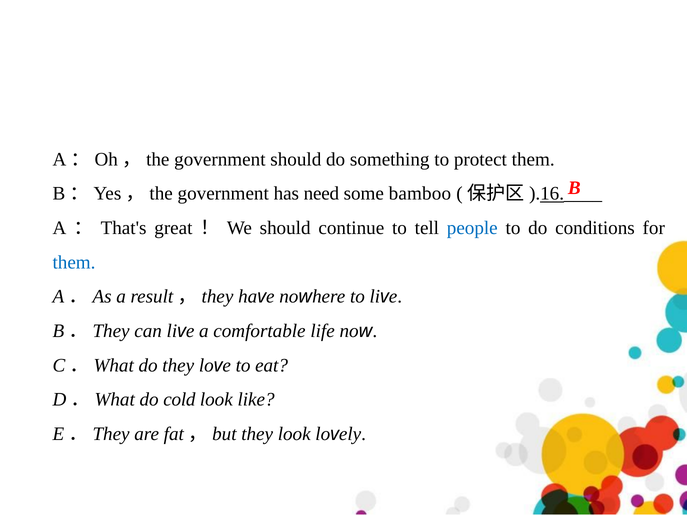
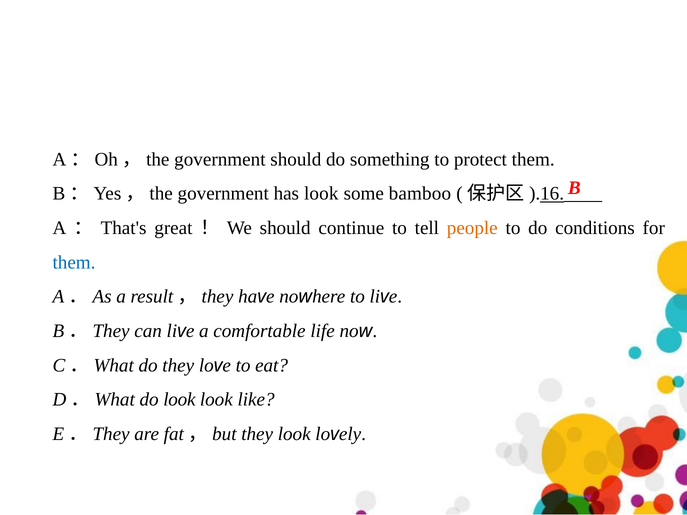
has need: need -> look
people colour: blue -> orange
do cold: cold -> look
